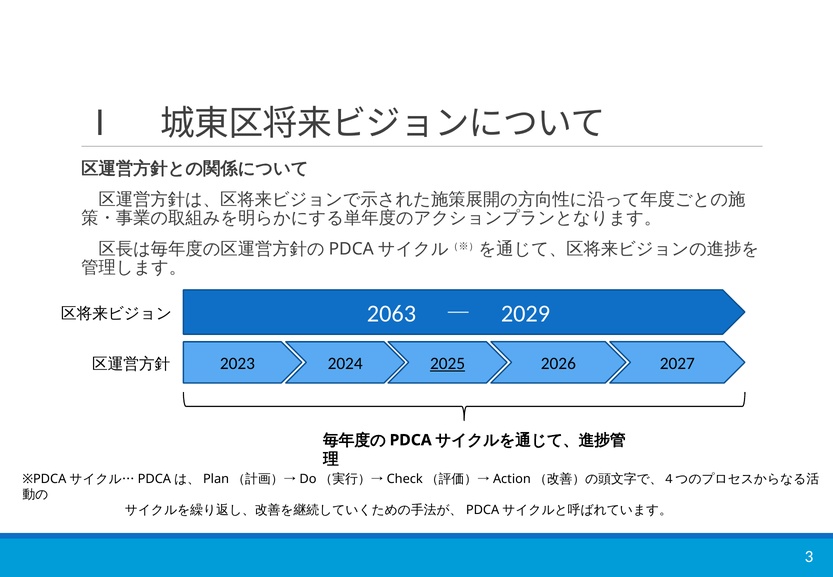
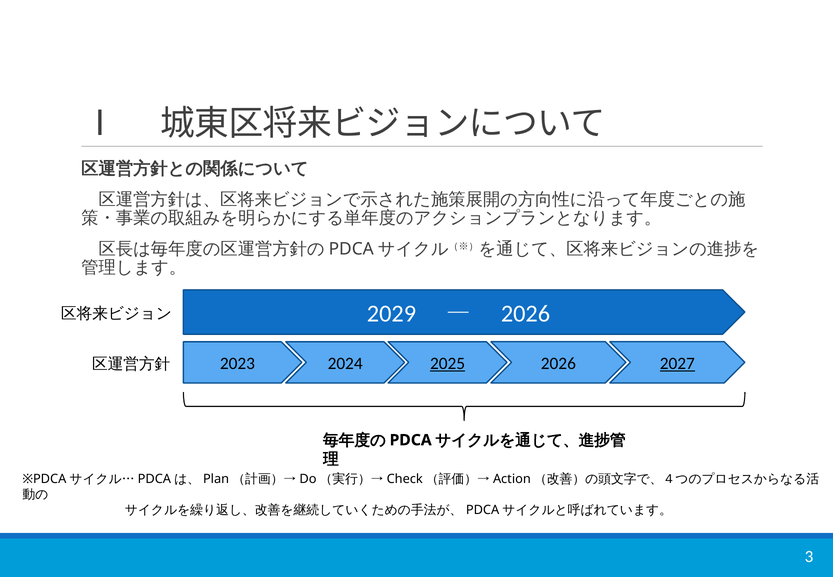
2063: 2063 -> 2029
2029 at (525, 314): 2029 -> 2026
2027 underline: none -> present
